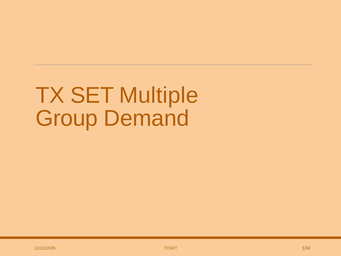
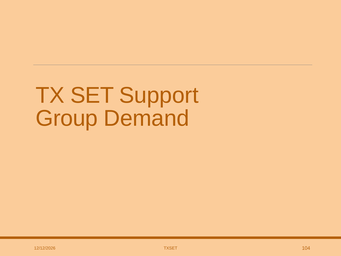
Multiple: Multiple -> Support
